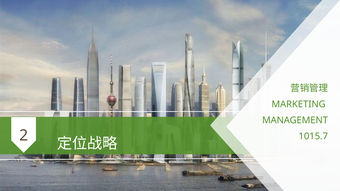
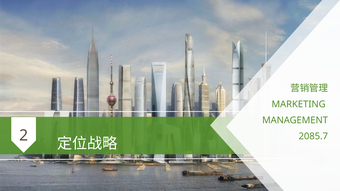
1015.7: 1015.7 -> 2085.7
